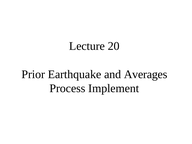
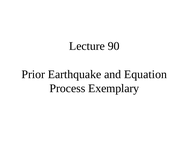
20: 20 -> 90
Averages: Averages -> Equation
Implement: Implement -> Exemplary
